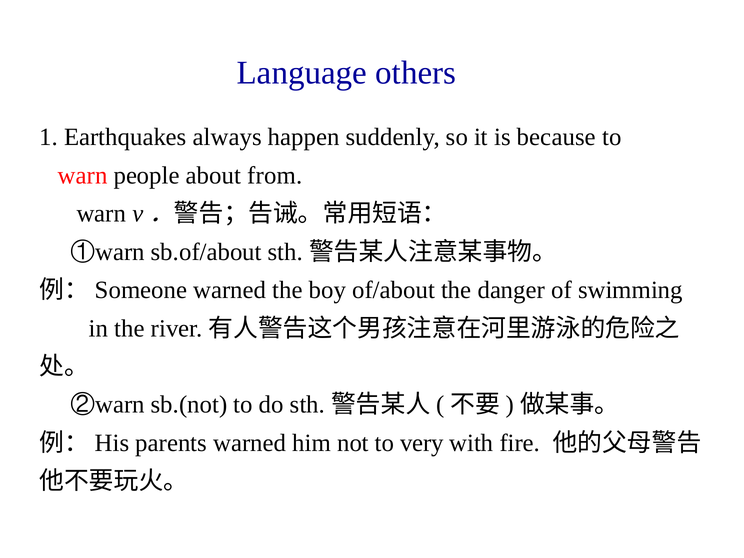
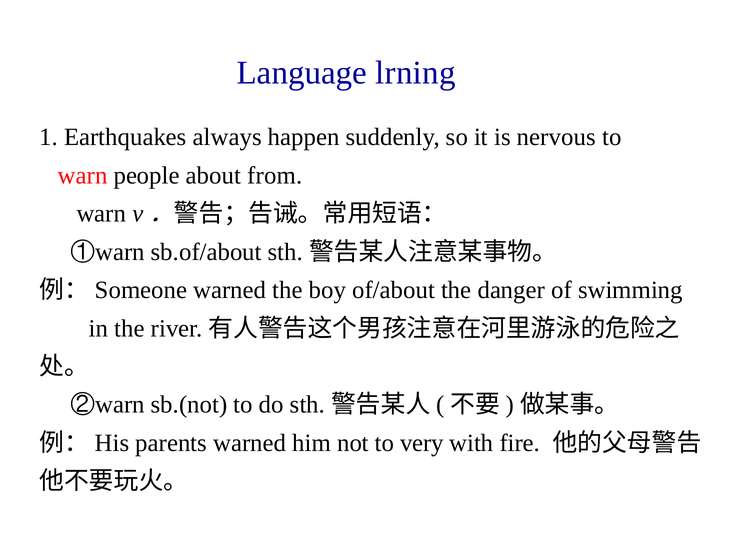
others: others -> lrning
because: because -> nervous
